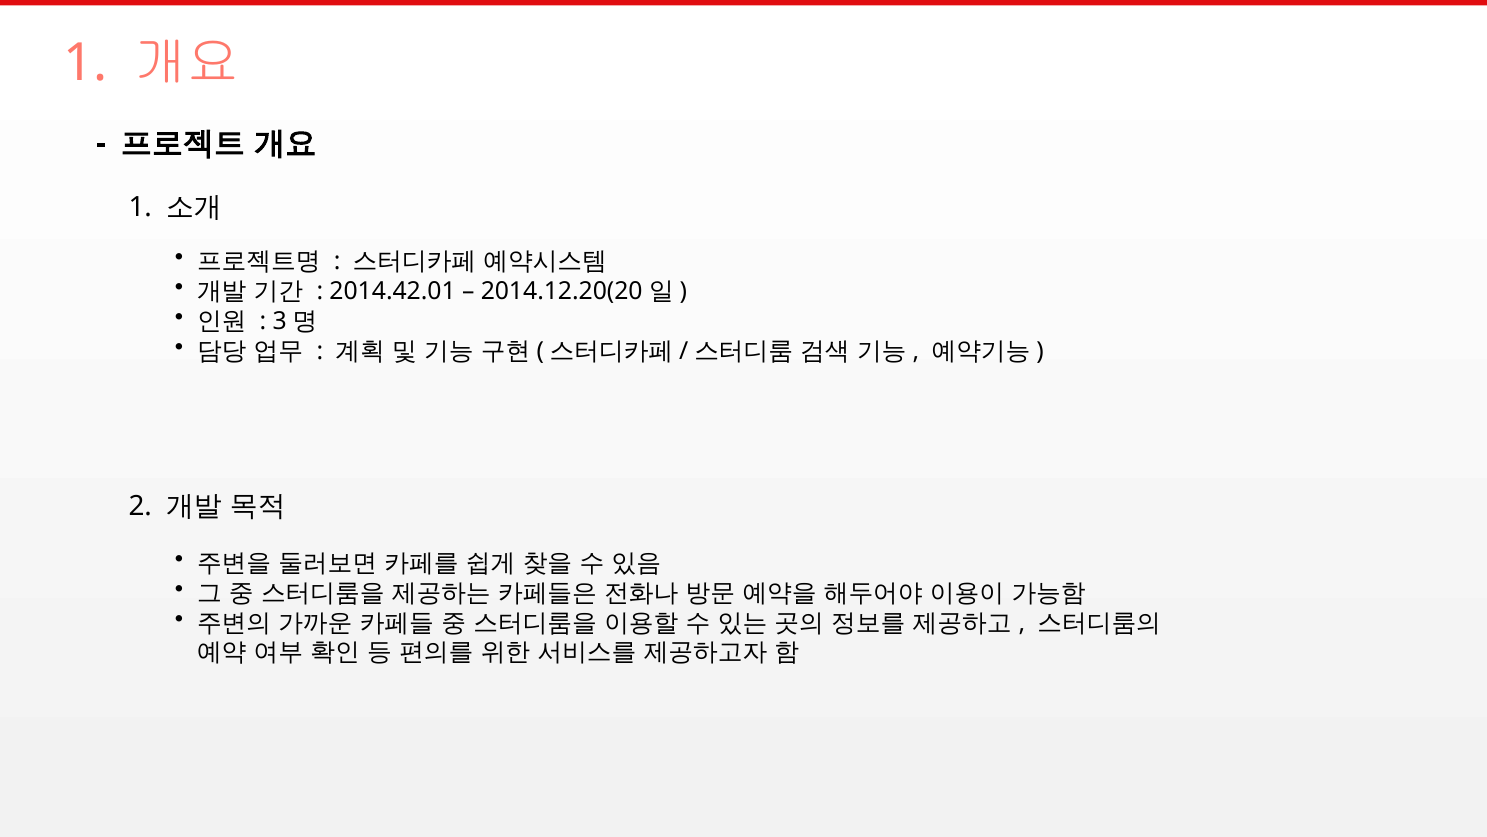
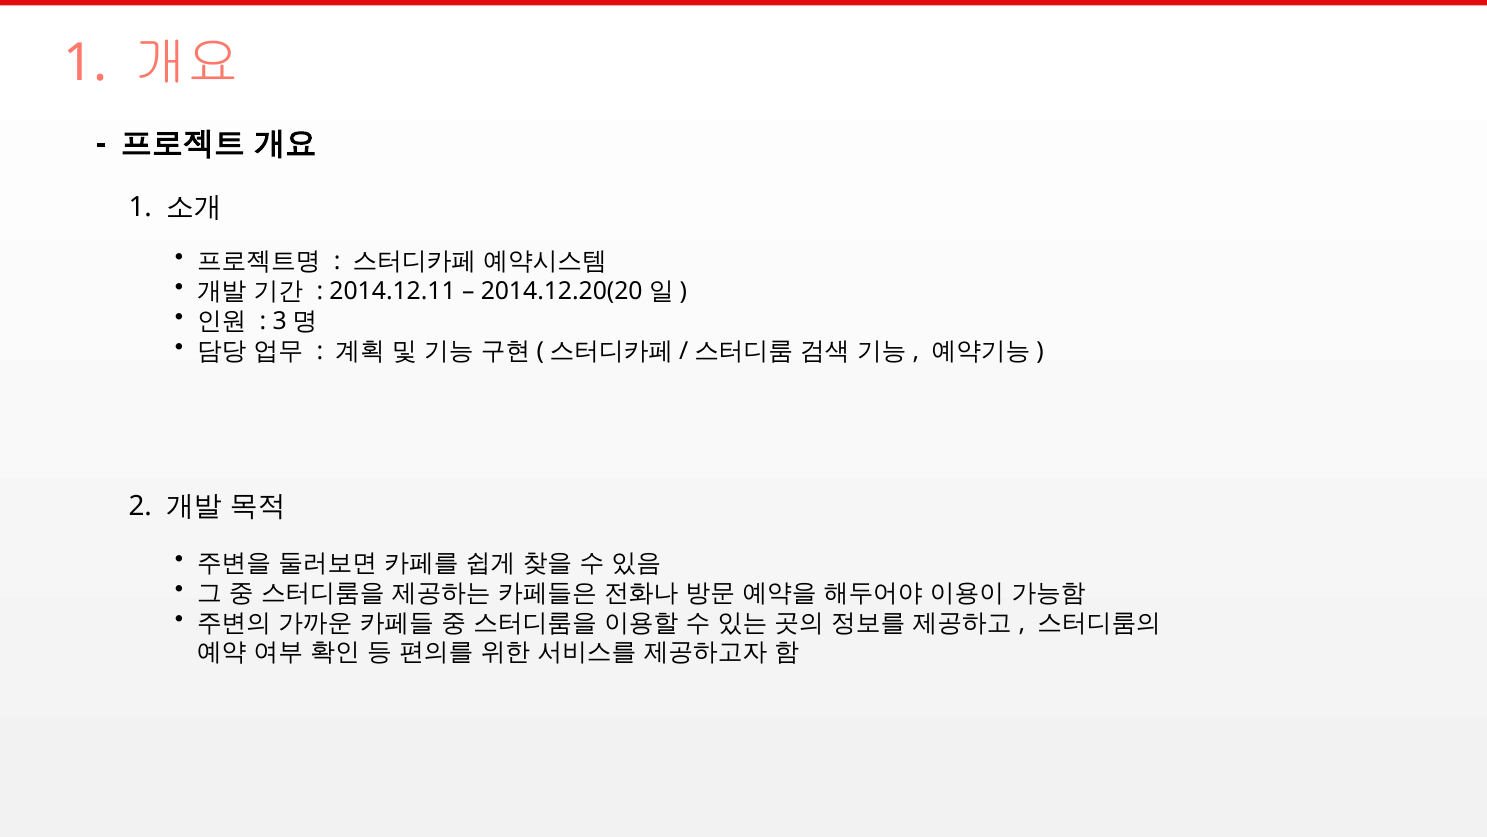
2014.42.01: 2014.42.01 -> 2014.12.11
